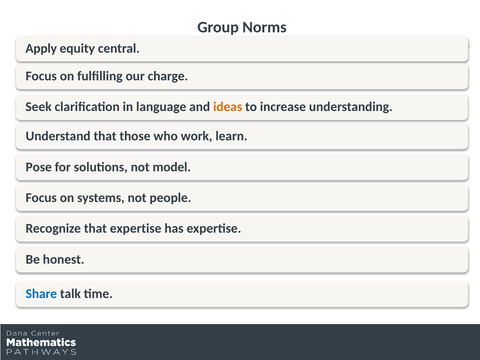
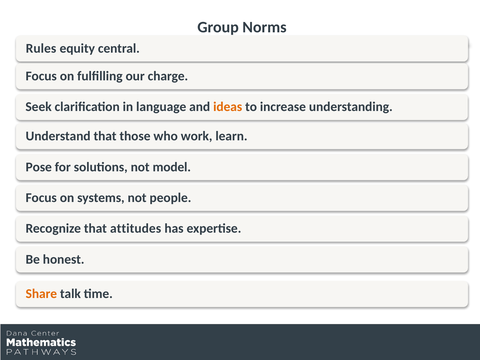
Apply: Apply -> Rules
that expertise: expertise -> attitudes
Share colour: blue -> orange
